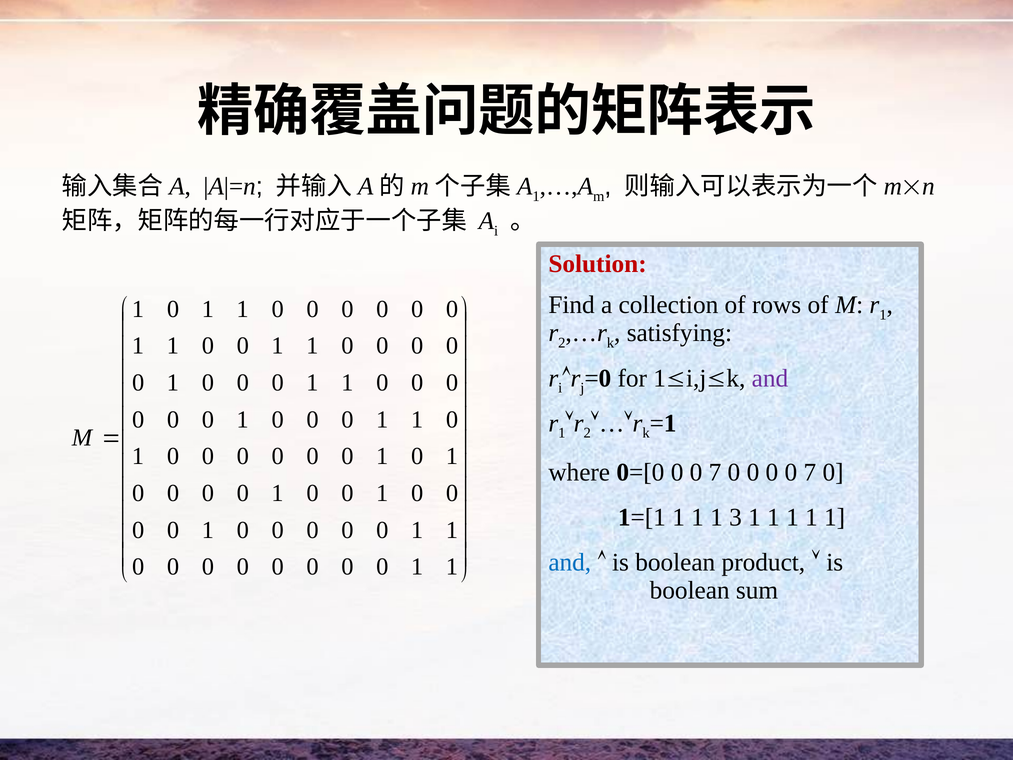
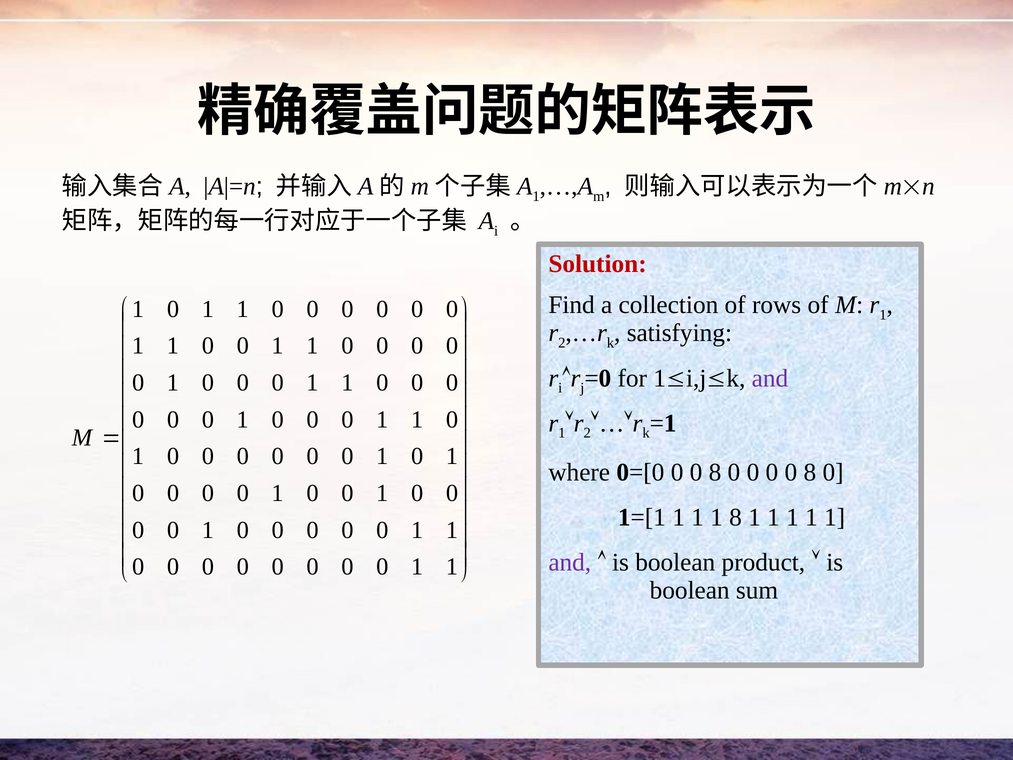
0=[0 0 0 7: 7 -> 8
0 0 0 7: 7 -> 8
1 3: 3 -> 8
and at (570, 562) colour: blue -> purple
